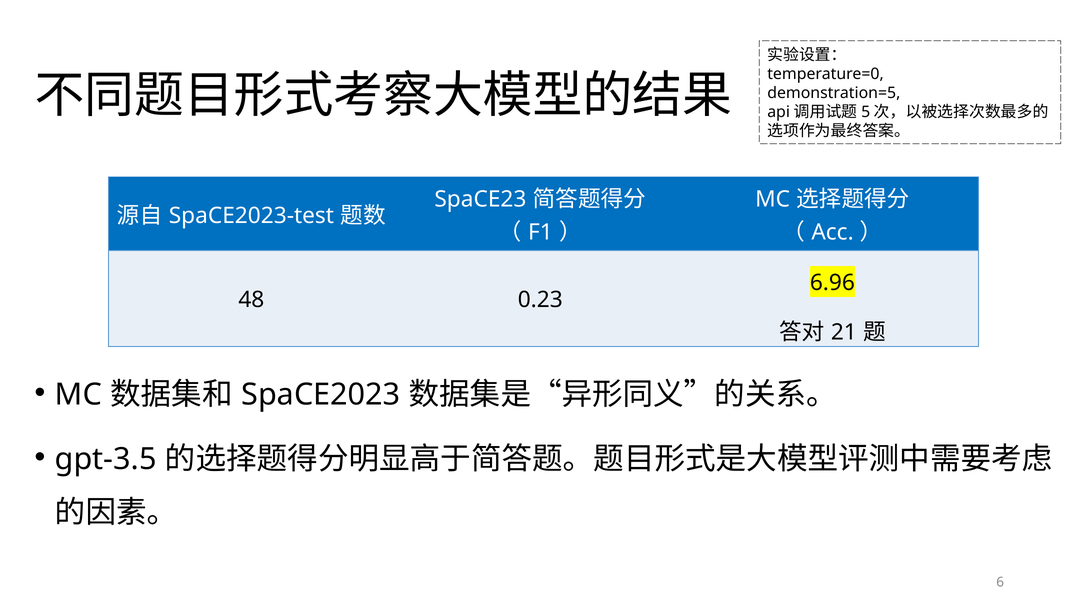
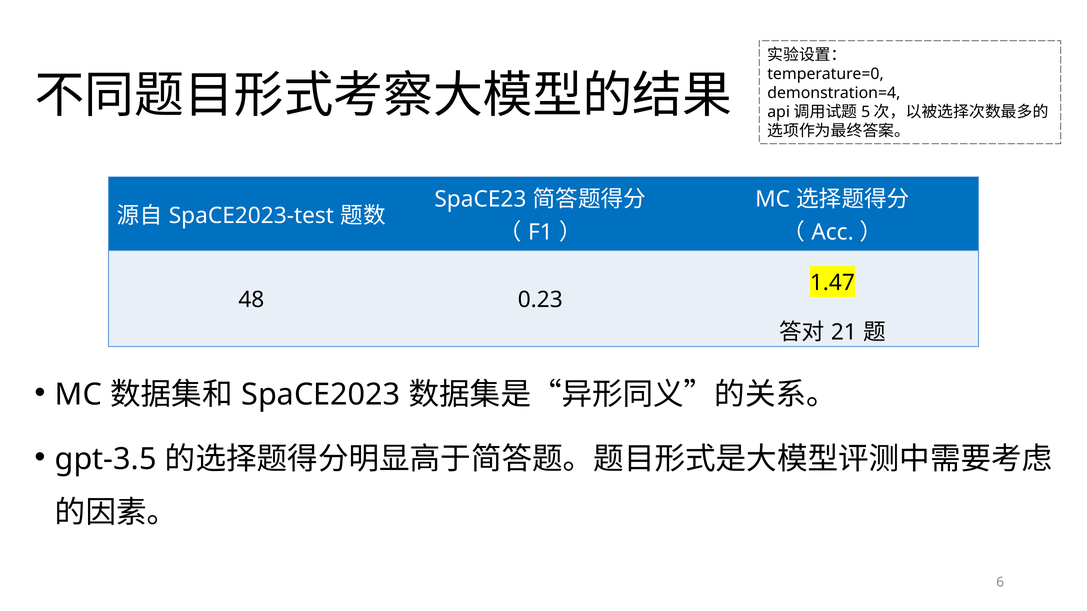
demonstration=5: demonstration=5 -> demonstration=4
6.96: 6.96 -> 1.47
